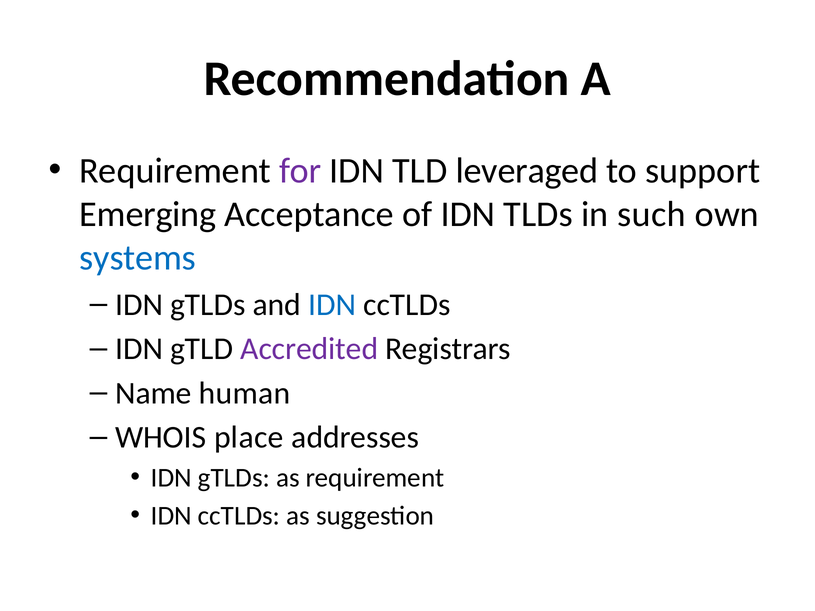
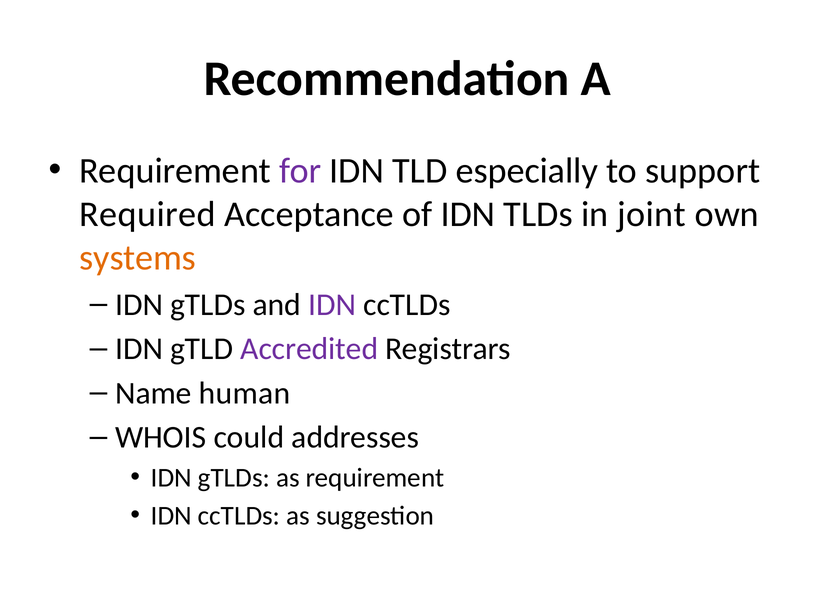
leveraged: leveraged -> especially
Emerging: Emerging -> Required
such: such -> joint
systems colour: blue -> orange
IDN at (332, 305) colour: blue -> purple
place: place -> could
